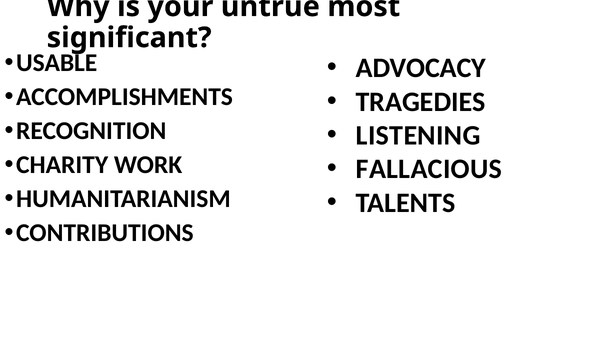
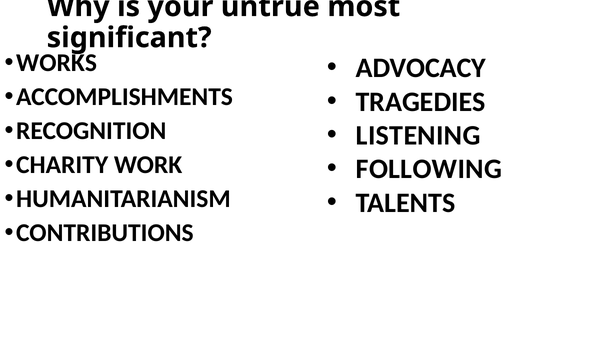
USABLE: USABLE -> WORKS
FALLACIOUS: FALLACIOUS -> FOLLOWING
